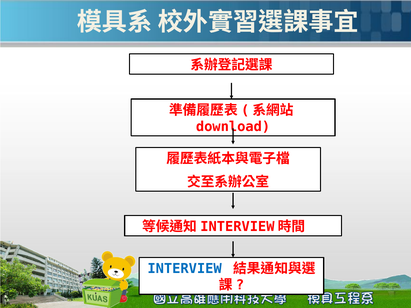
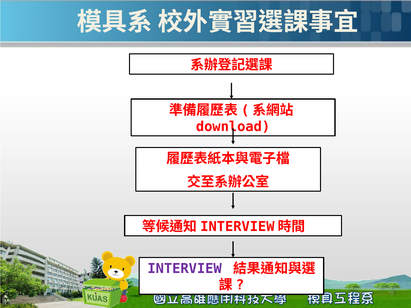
INTERVIEW colour: blue -> purple
